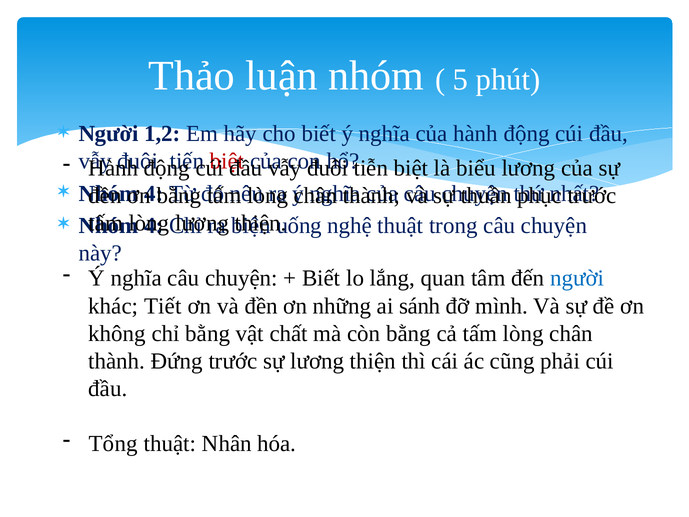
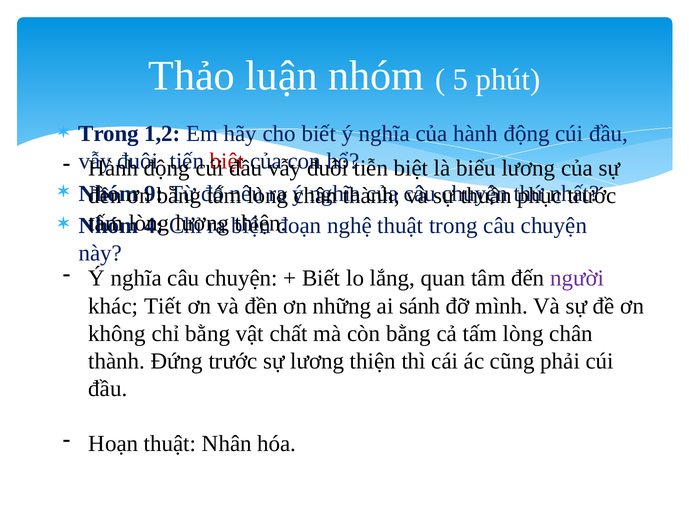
Người at (109, 134): Người -> Trong
4 at (154, 193): 4 -> 9
uống: uống -> đoạn
người at (577, 278) colour: blue -> purple
Tổng: Tổng -> Hoạn
